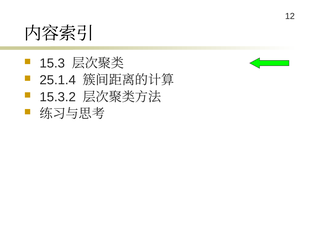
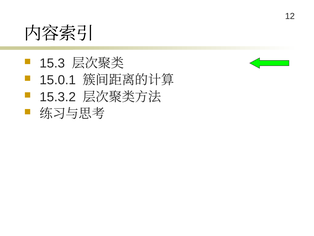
25.1.4: 25.1.4 -> 15.0.1
